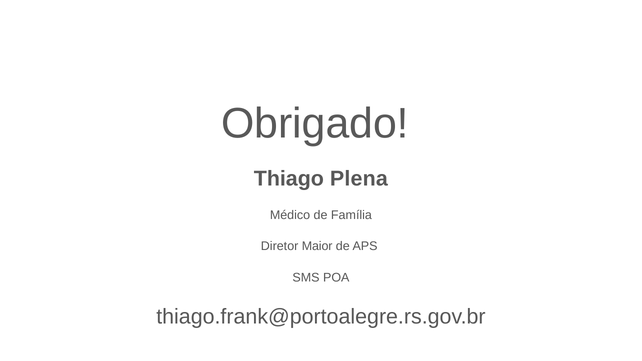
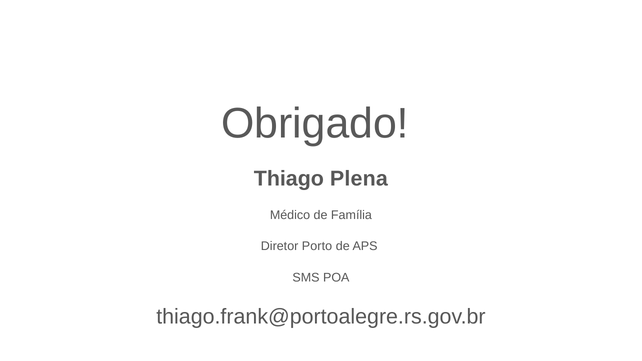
Maior: Maior -> Porto
